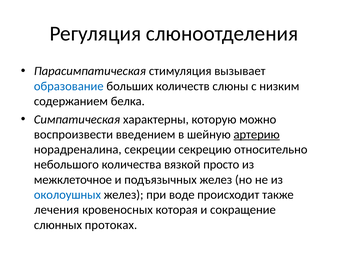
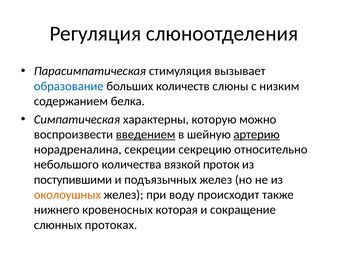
введением underline: none -> present
просто: просто -> проток
межклеточное: межклеточное -> поступившими
околоушных colour: blue -> orange
воде: воде -> воду
лечения: лечения -> нижнего
